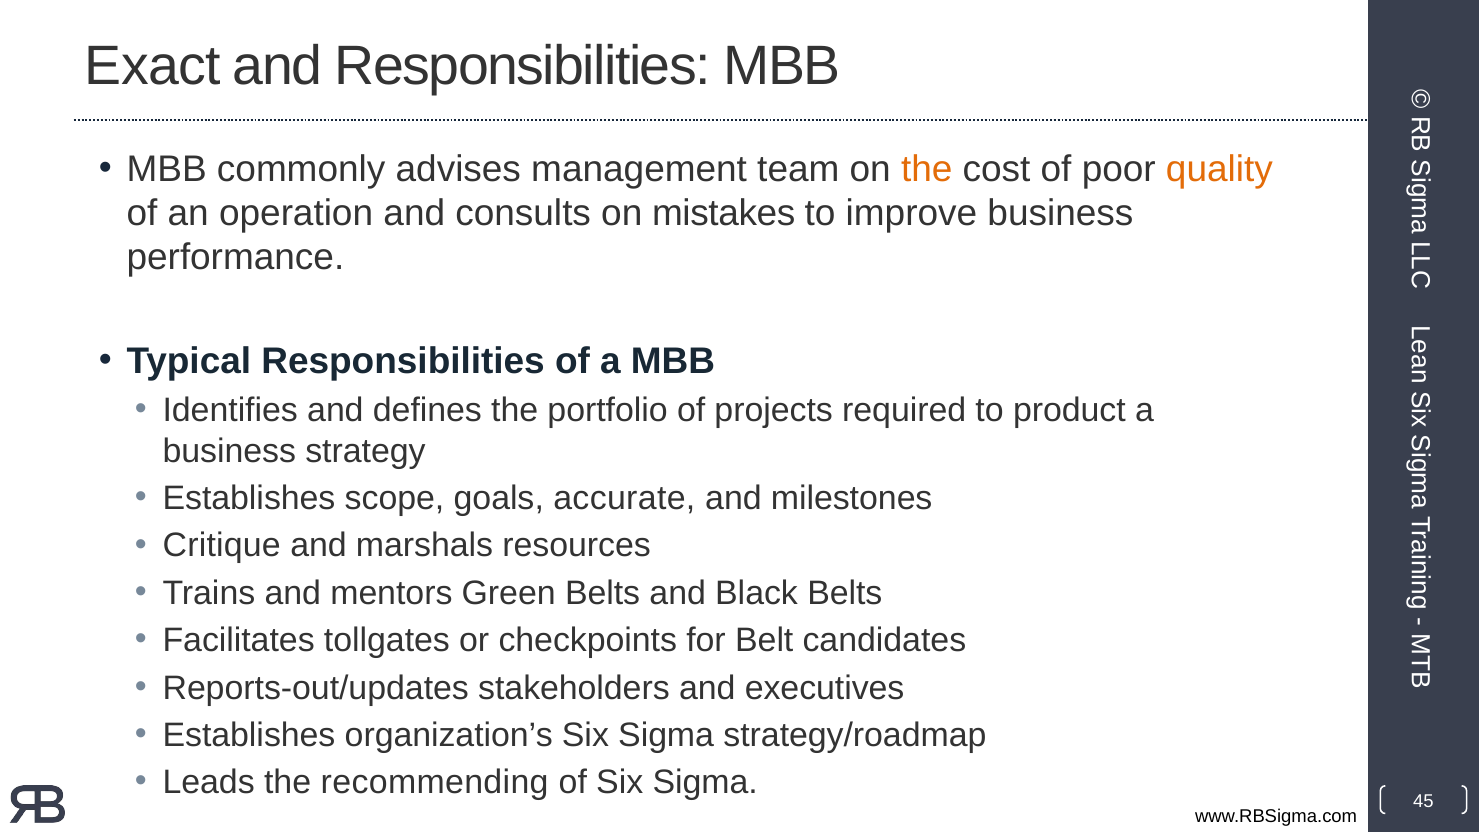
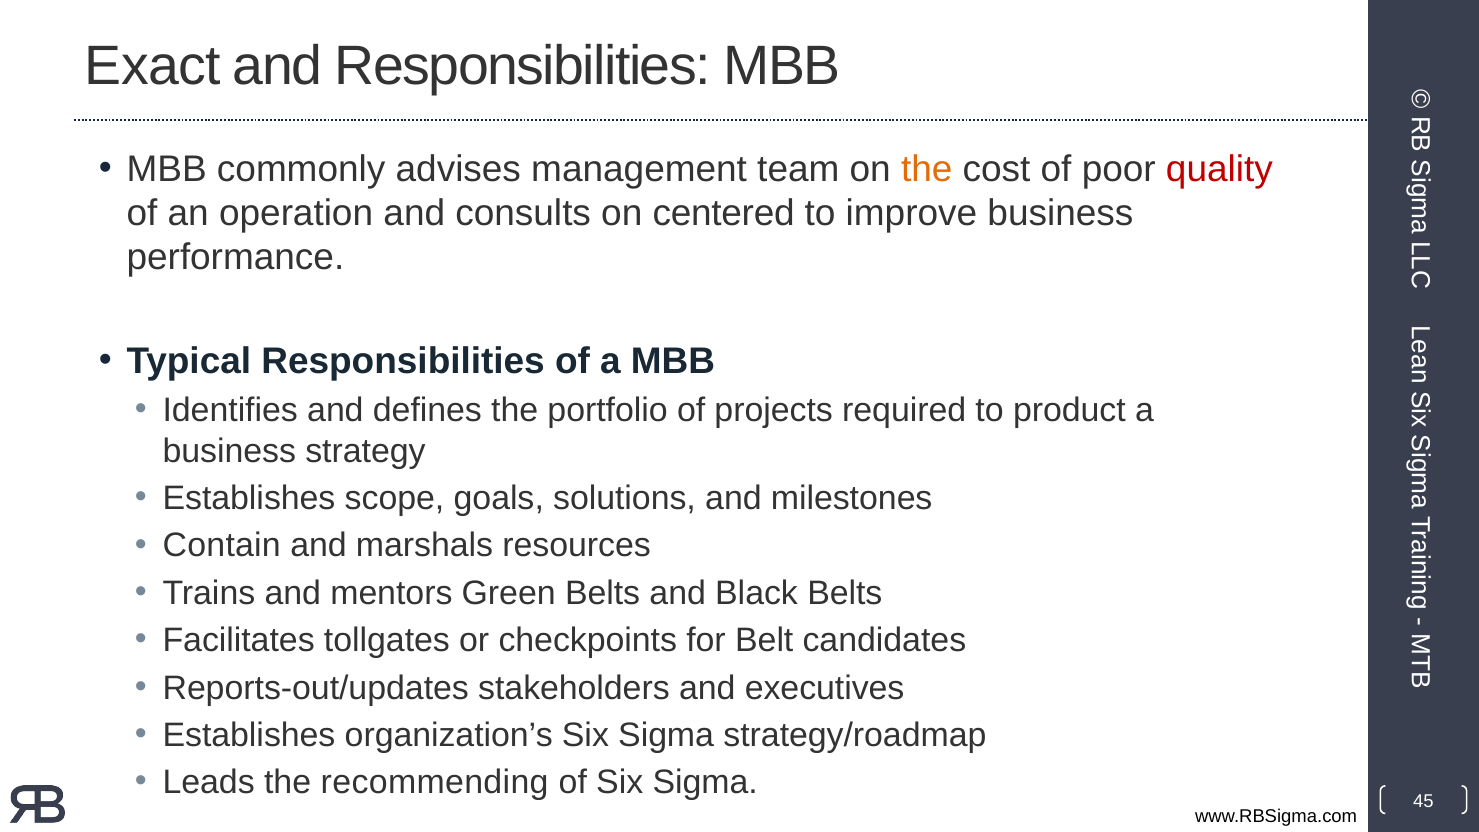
quality colour: orange -> red
mistakes: mistakes -> centered
accurate: accurate -> solutions
Critique: Critique -> Contain
